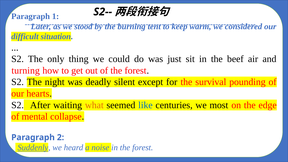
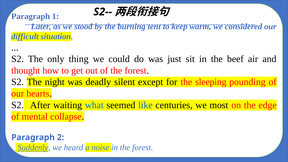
turning: turning -> thought
survival: survival -> sleeping
what colour: orange -> blue
